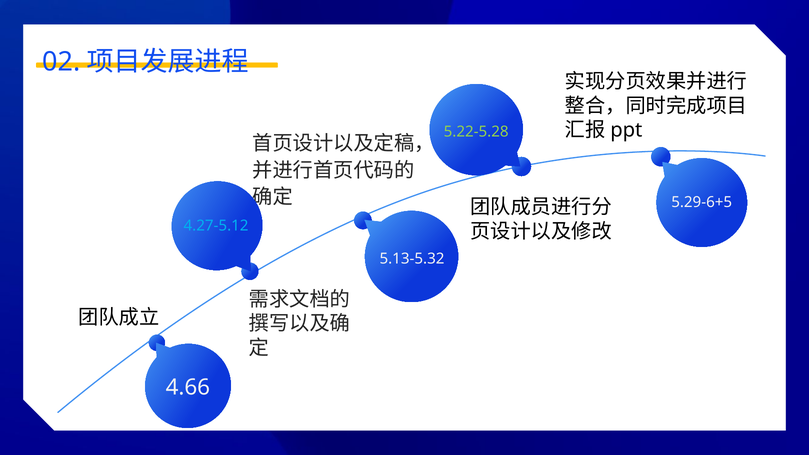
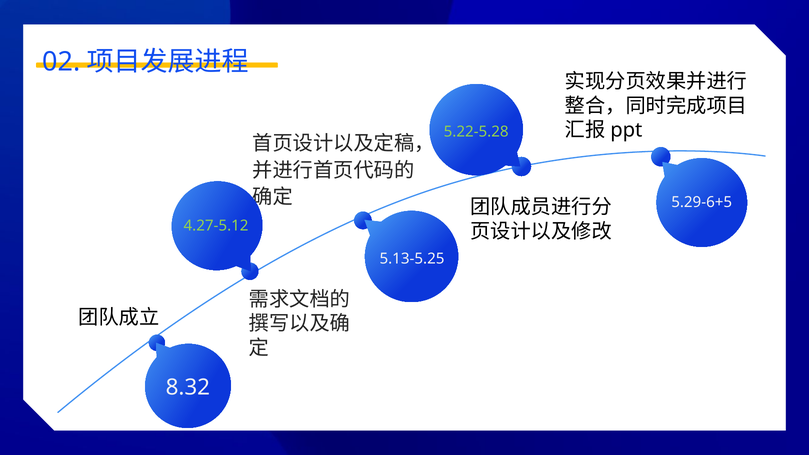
4.27-5.12 colour: light blue -> light green
5.13-5.32: 5.13-5.32 -> 5.13-5.25
4.66: 4.66 -> 8.32
